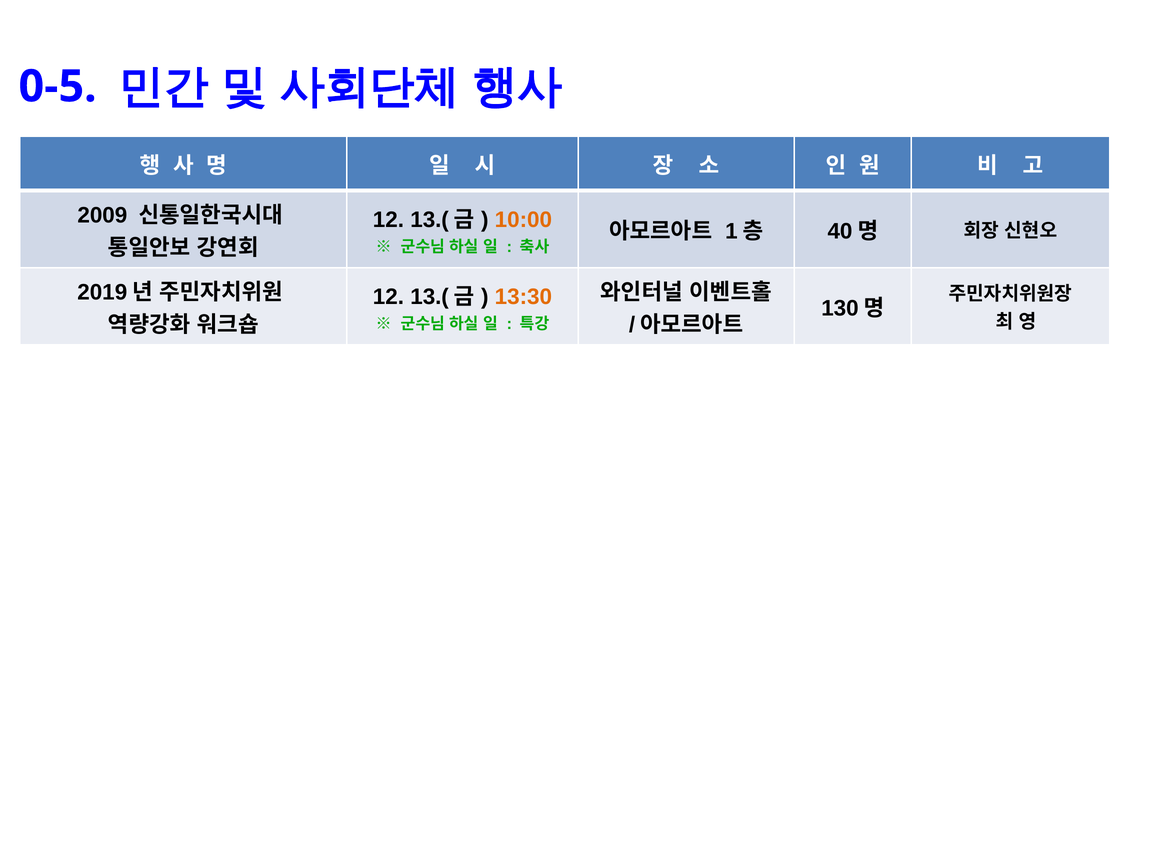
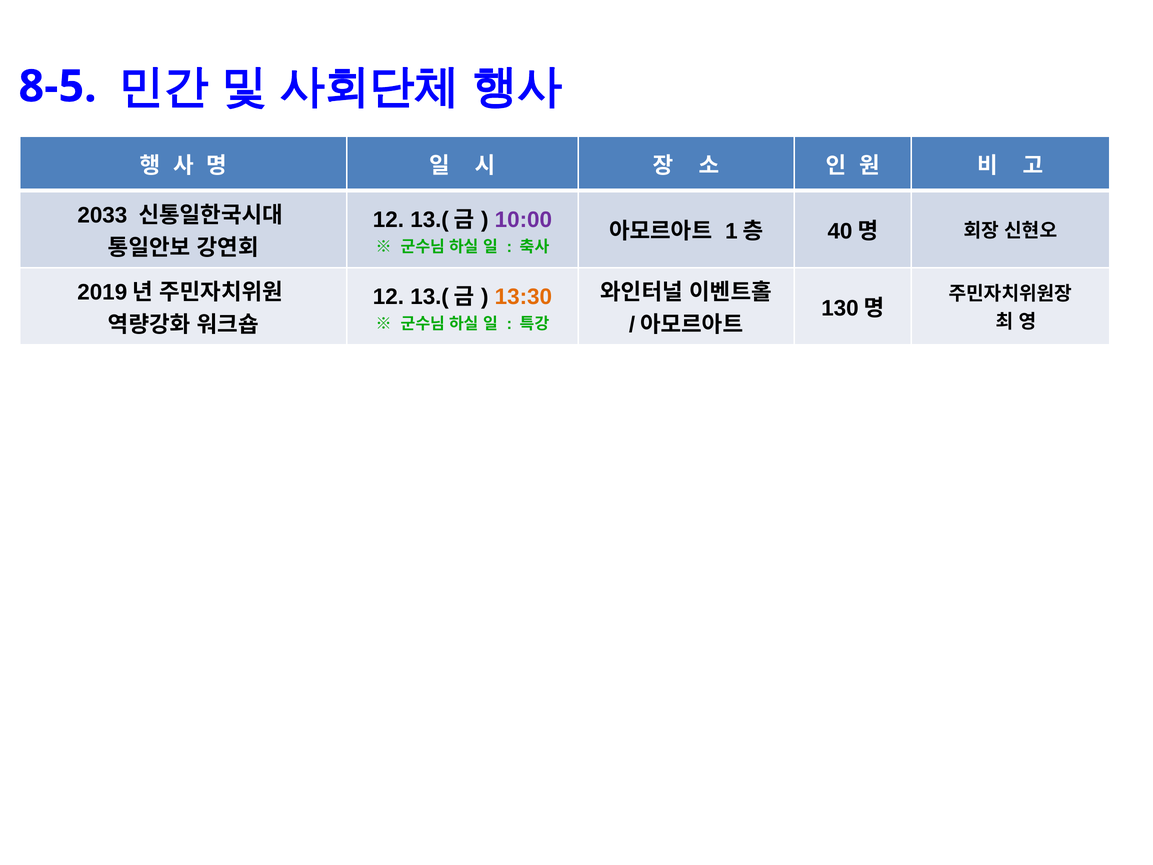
0-5: 0-5 -> 8-5
2009: 2009 -> 2033
10:00 colour: orange -> purple
